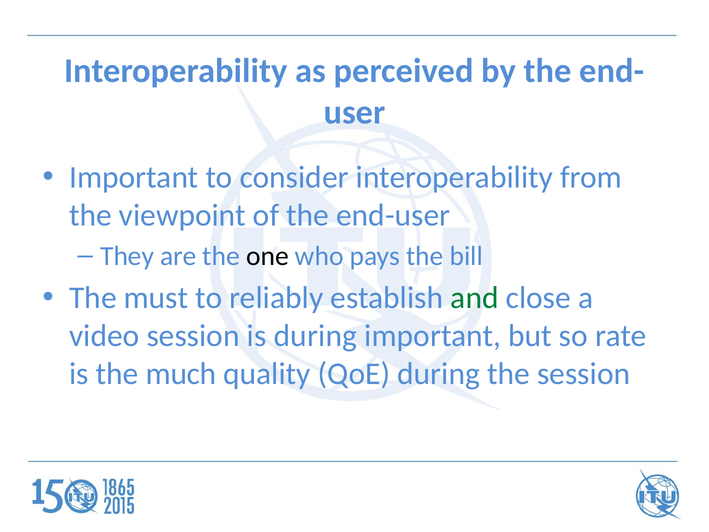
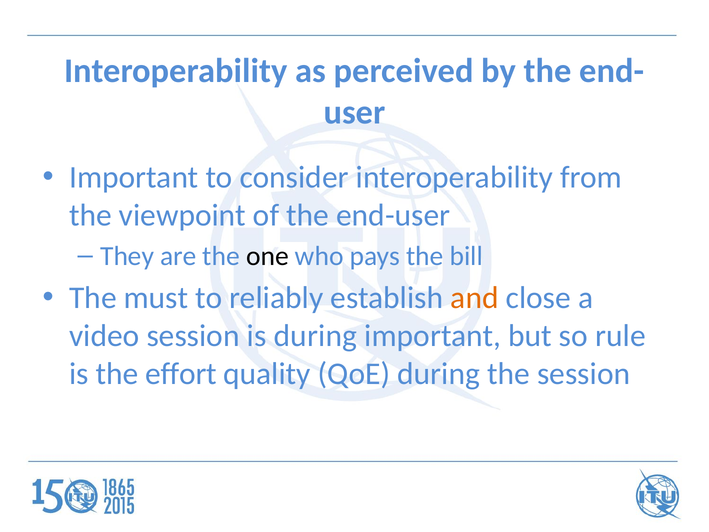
and colour: green -> orange
rate: rate -> rule
much: much -> effort
